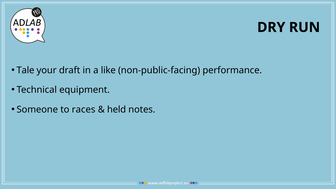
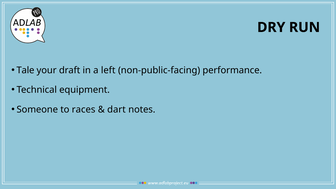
like: like -> left
held: held -> dart
